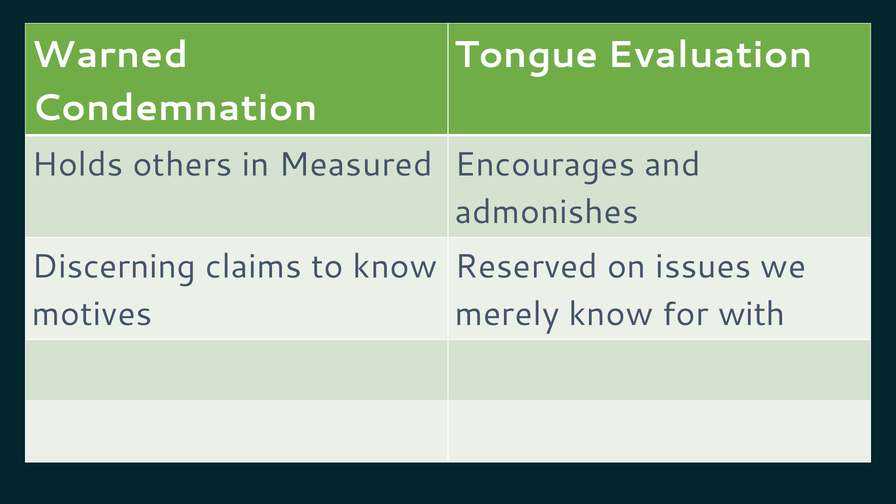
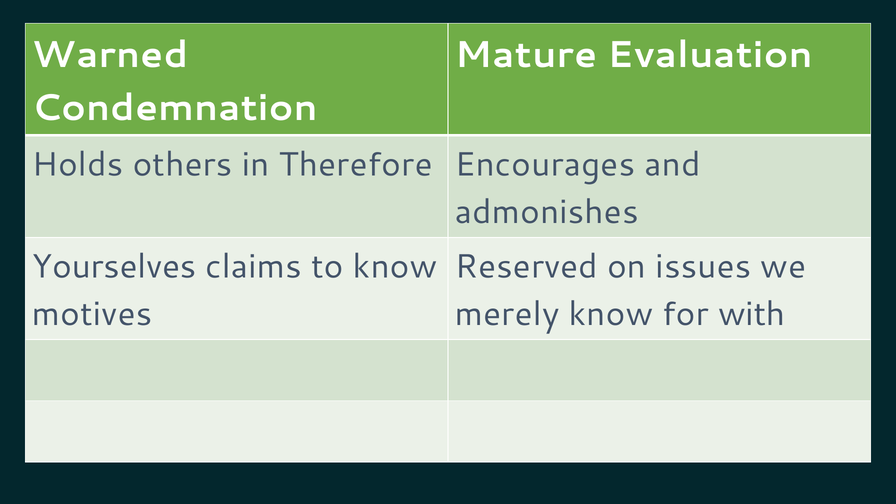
Tongue: Tongue -> Mature
Measured: Measured -> Therefore
Discerning: Discerning -> Yourselves
